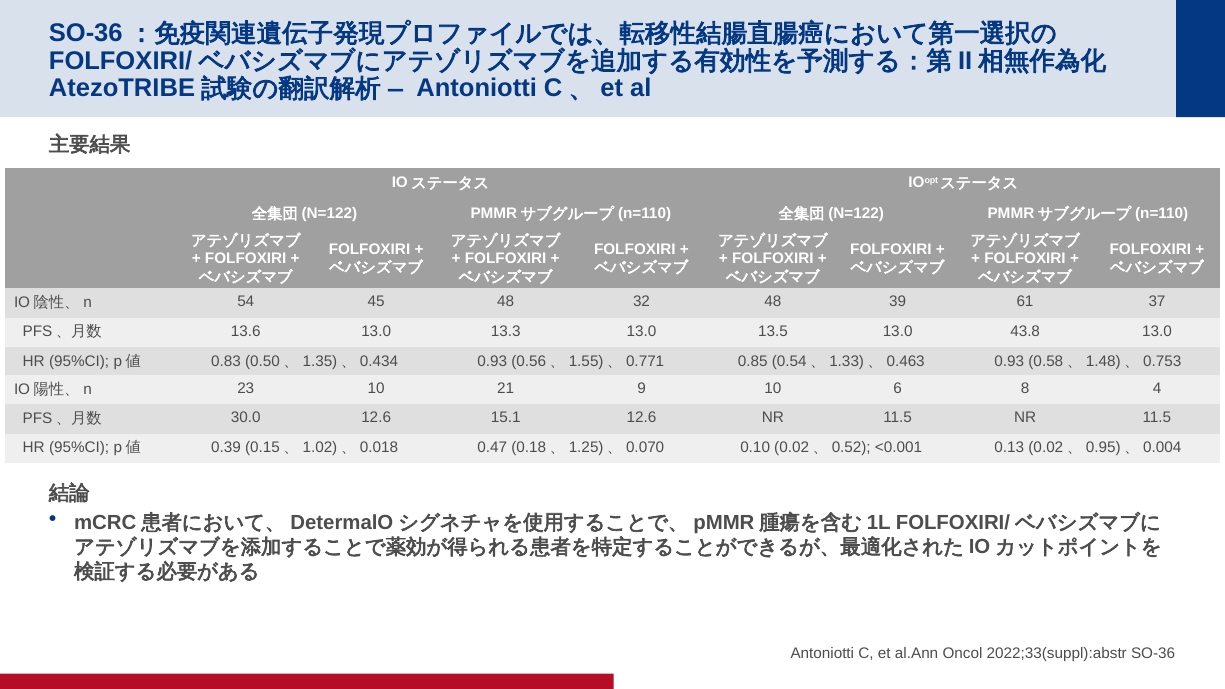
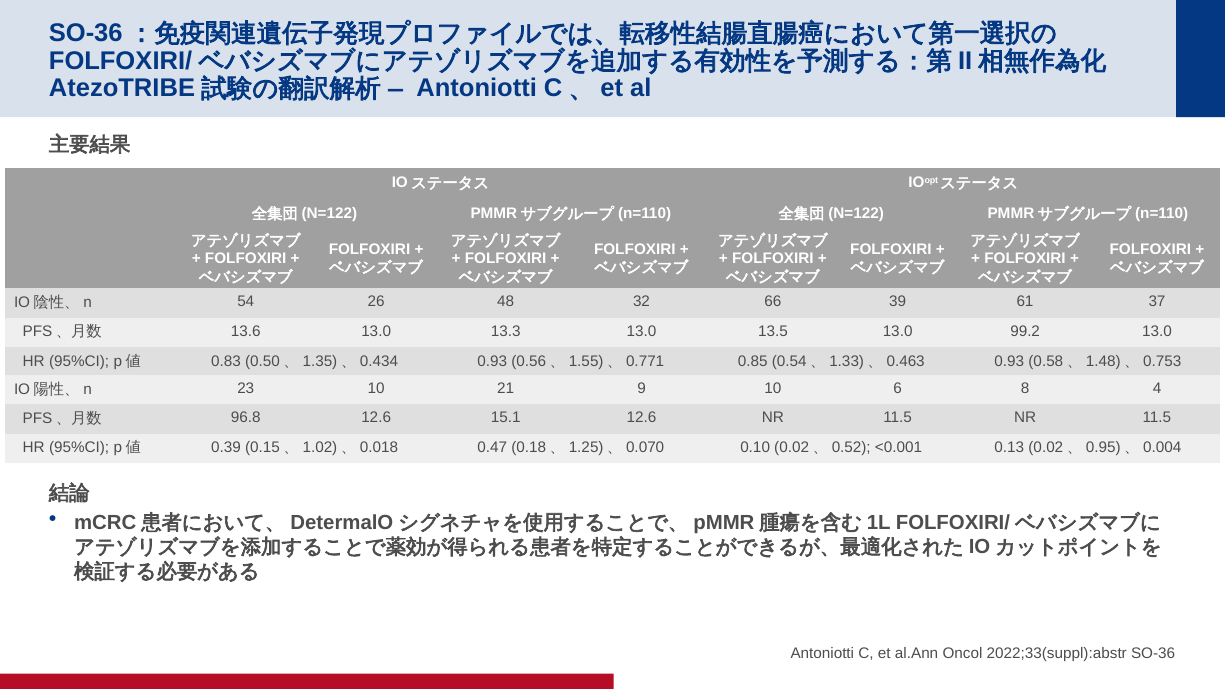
45: 45 -> 26
32 48: 48 -> 66
43.8: 43.8 -> 99.2
30.0: 30.0 -> 96.8
